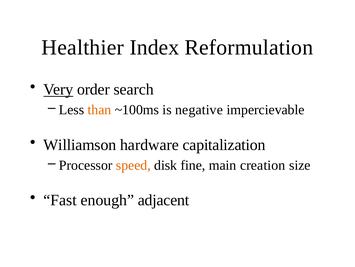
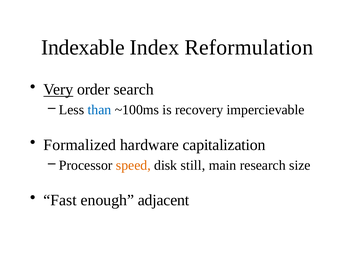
Healthier: Healthier -> Indexable
than colour: orange -> blue
negative: negative -> recovery
Williamson: Williamson -> Formalized
fine: fine -> still
creation: creation -> research
